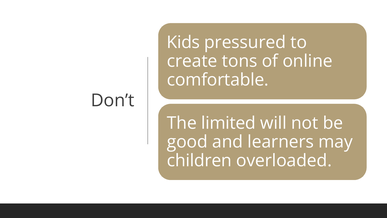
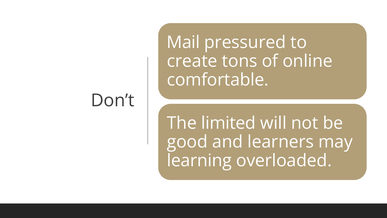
Kids: Kids -> Mail
children: children -> learning
